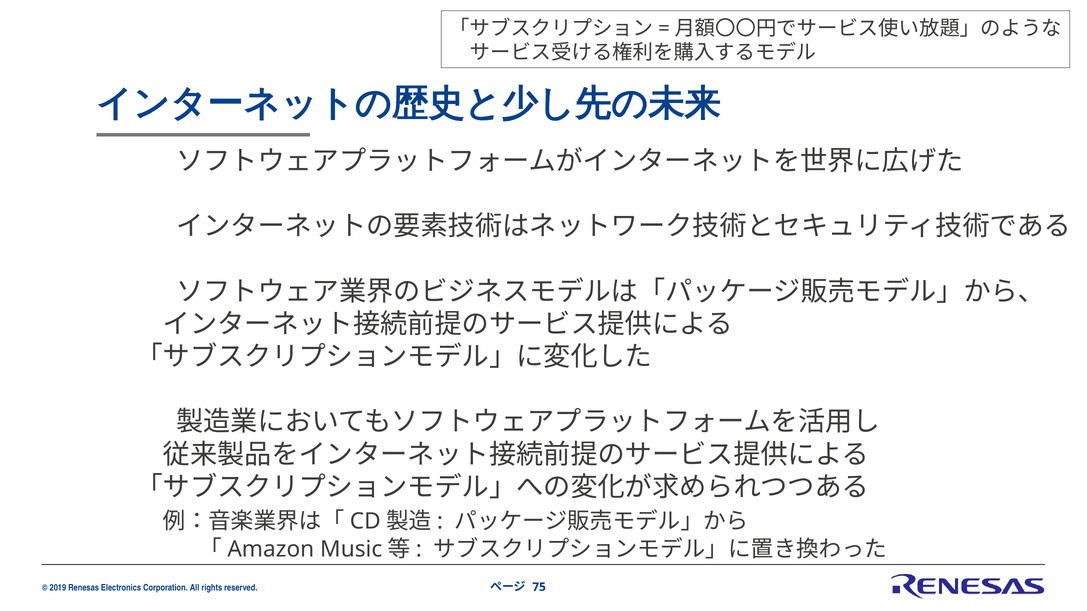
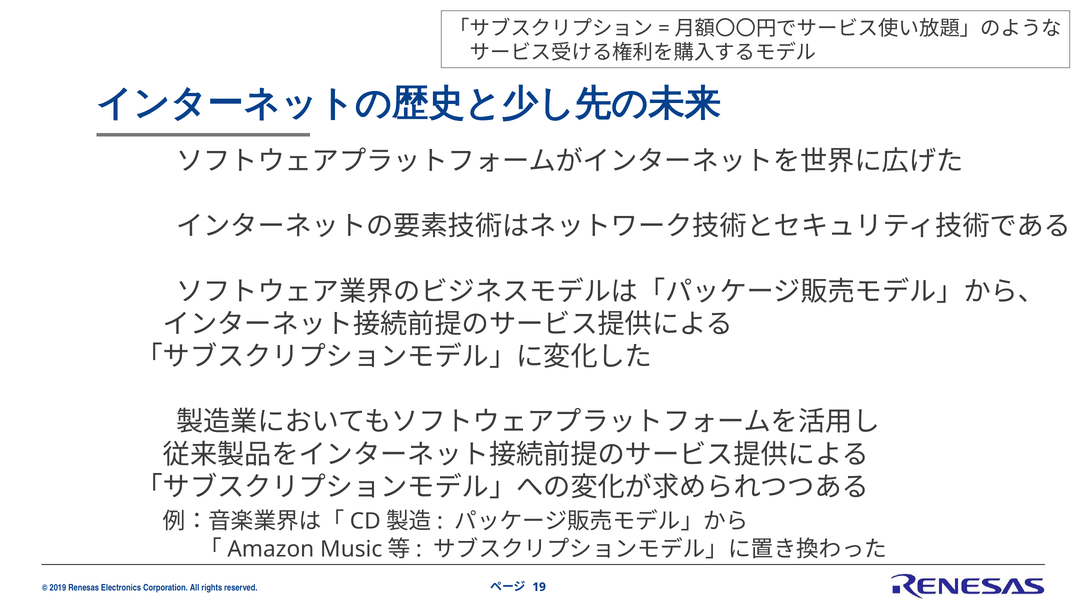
75: 75 -> 19
